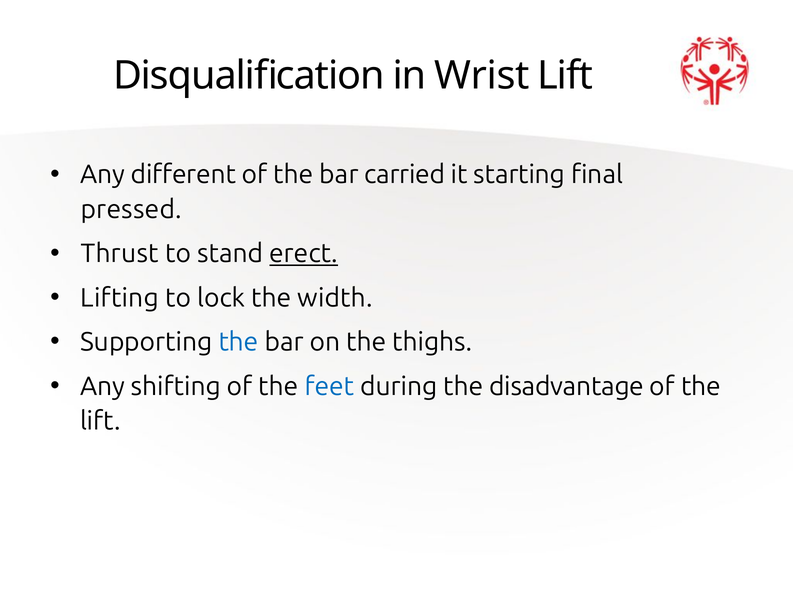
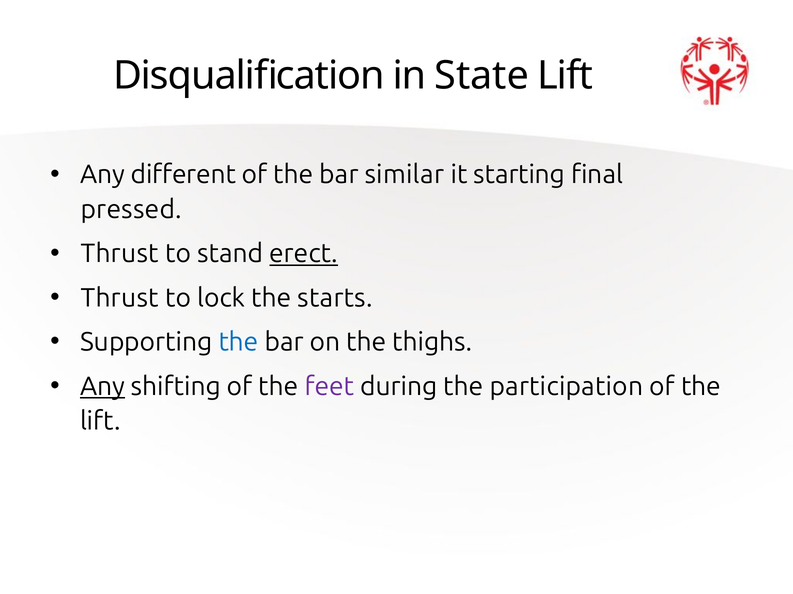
Wrist: Wrist -> State
carried: carried -> similar
Lifting at (120, 298): Lifting -> Thrust
width: width -> starts
Any at (103, 387) underline: none -> present
feet colour: blue -> purple
disadvantage: disadvantage -> participation
